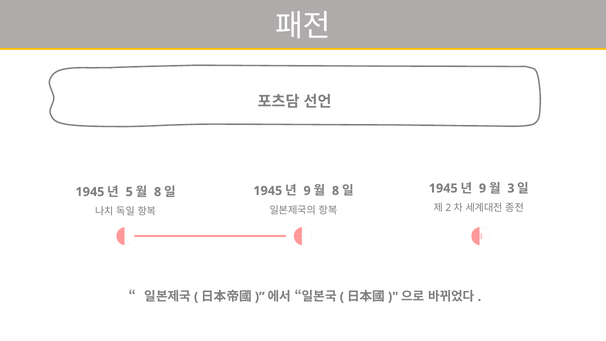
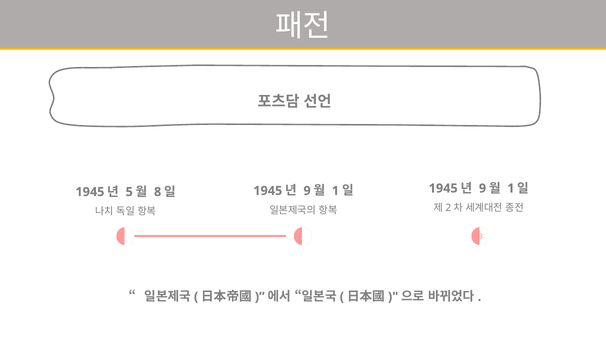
3 at (511, 188): 3 -> 1
8 at (335, 191): 8 -> 1
